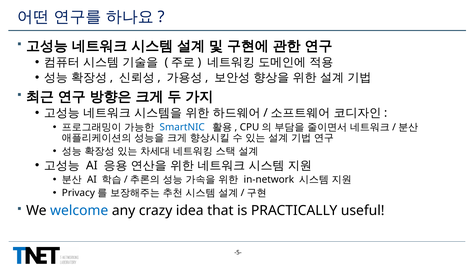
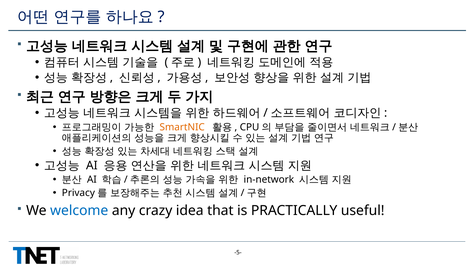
SmartNIC colour: blue -> orange
